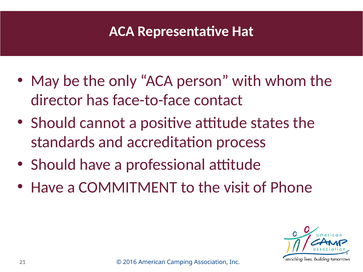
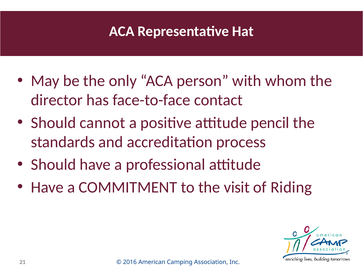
states: states -> pencil
Phone: Phone -> Riding
